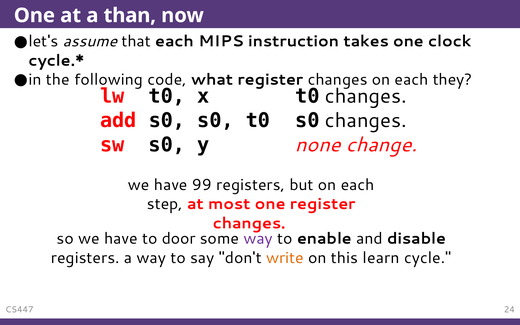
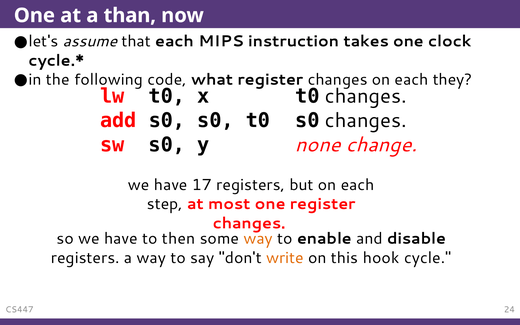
99: 99 -> 17
door: door -> then
way at (258, 239) colour: purple -> orange
learn: learn -> hook
